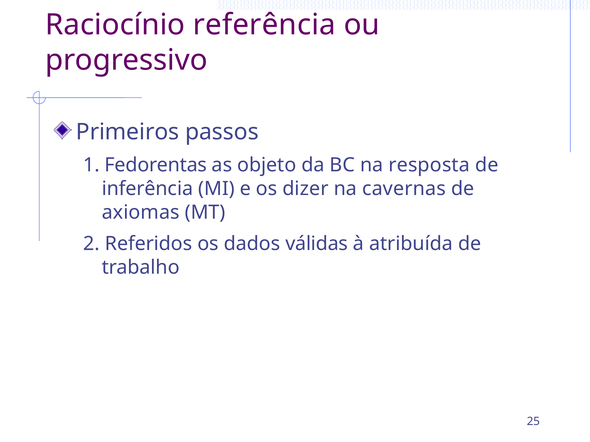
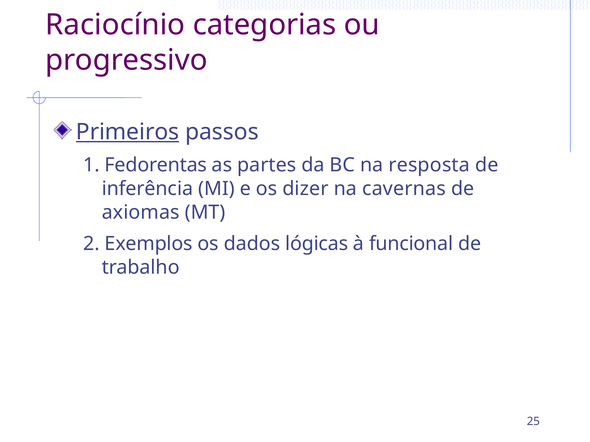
referência: referência -> categorias
Primeiros underline: none -> present
objeto: objeto -> partes
Referidos: Referidos -> Exemplos
válidas: válidas -> lógicas
atribuída: atribuída -> funcional
